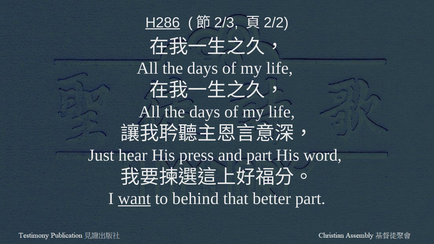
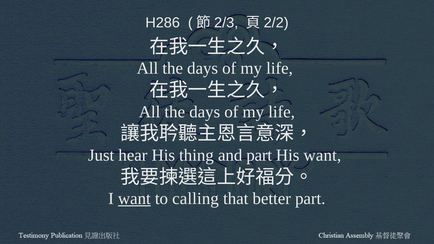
H286 underline: present -> none
press: press -> thing
His word: word -> want
behind: behind -> calling
